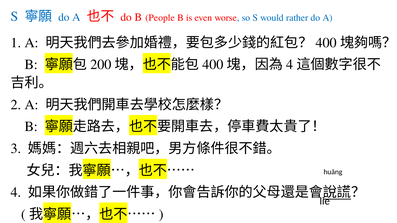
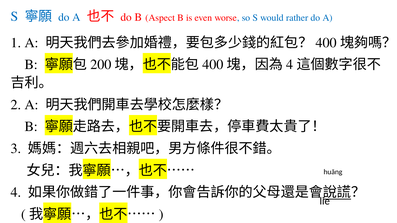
People: People -> Aspect
